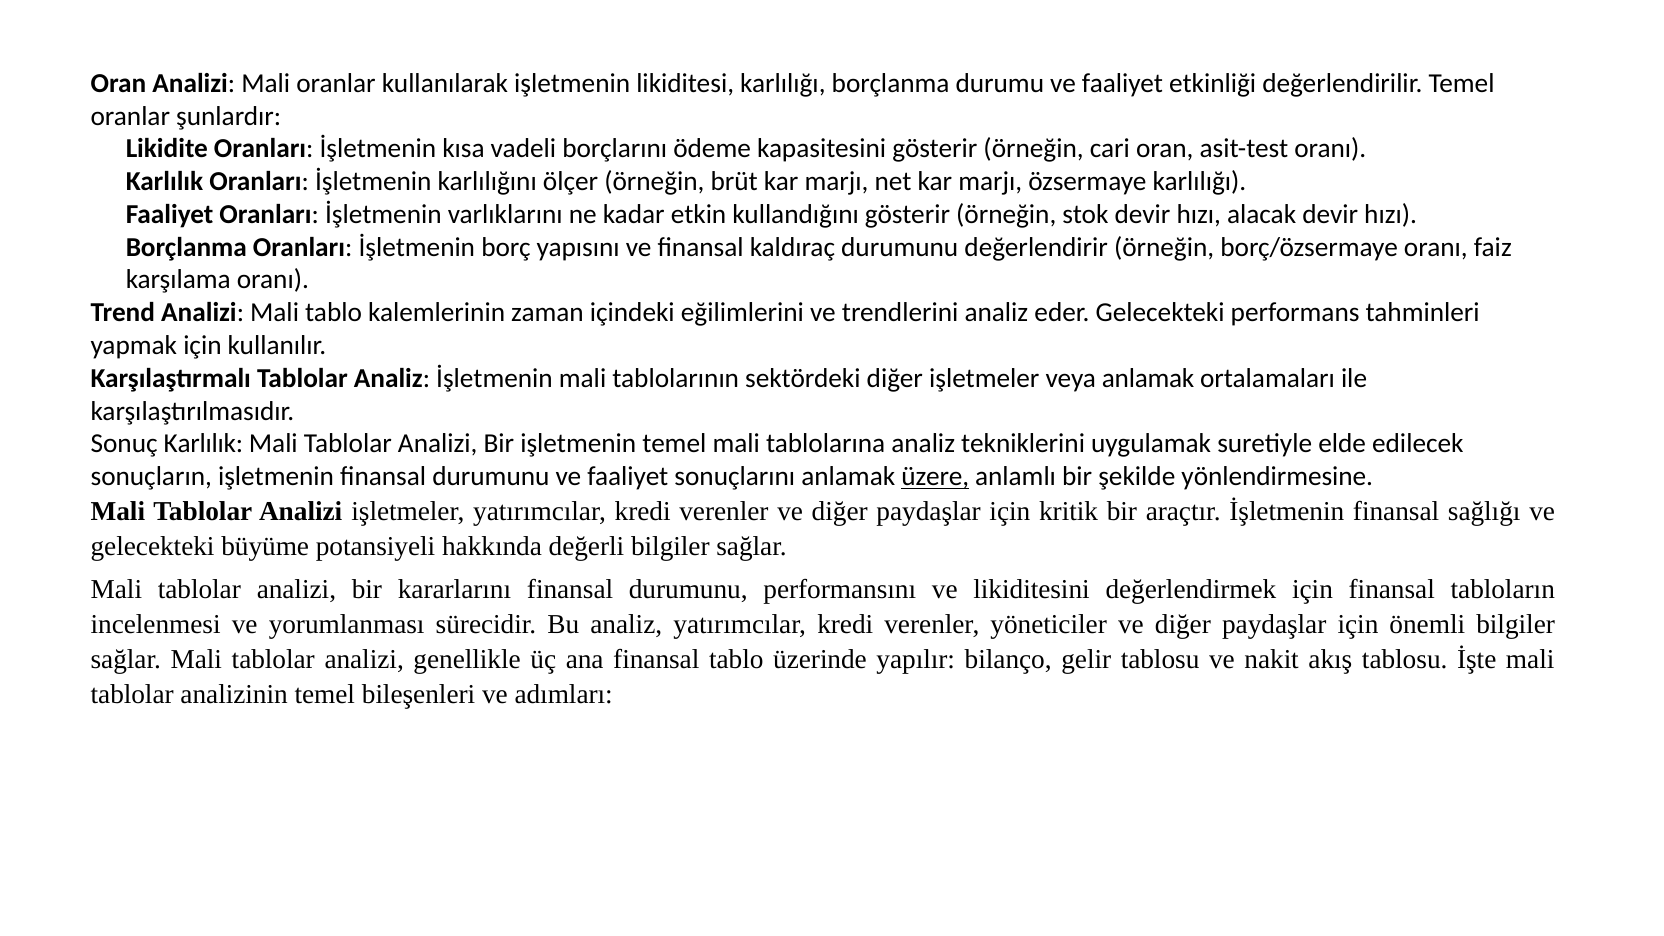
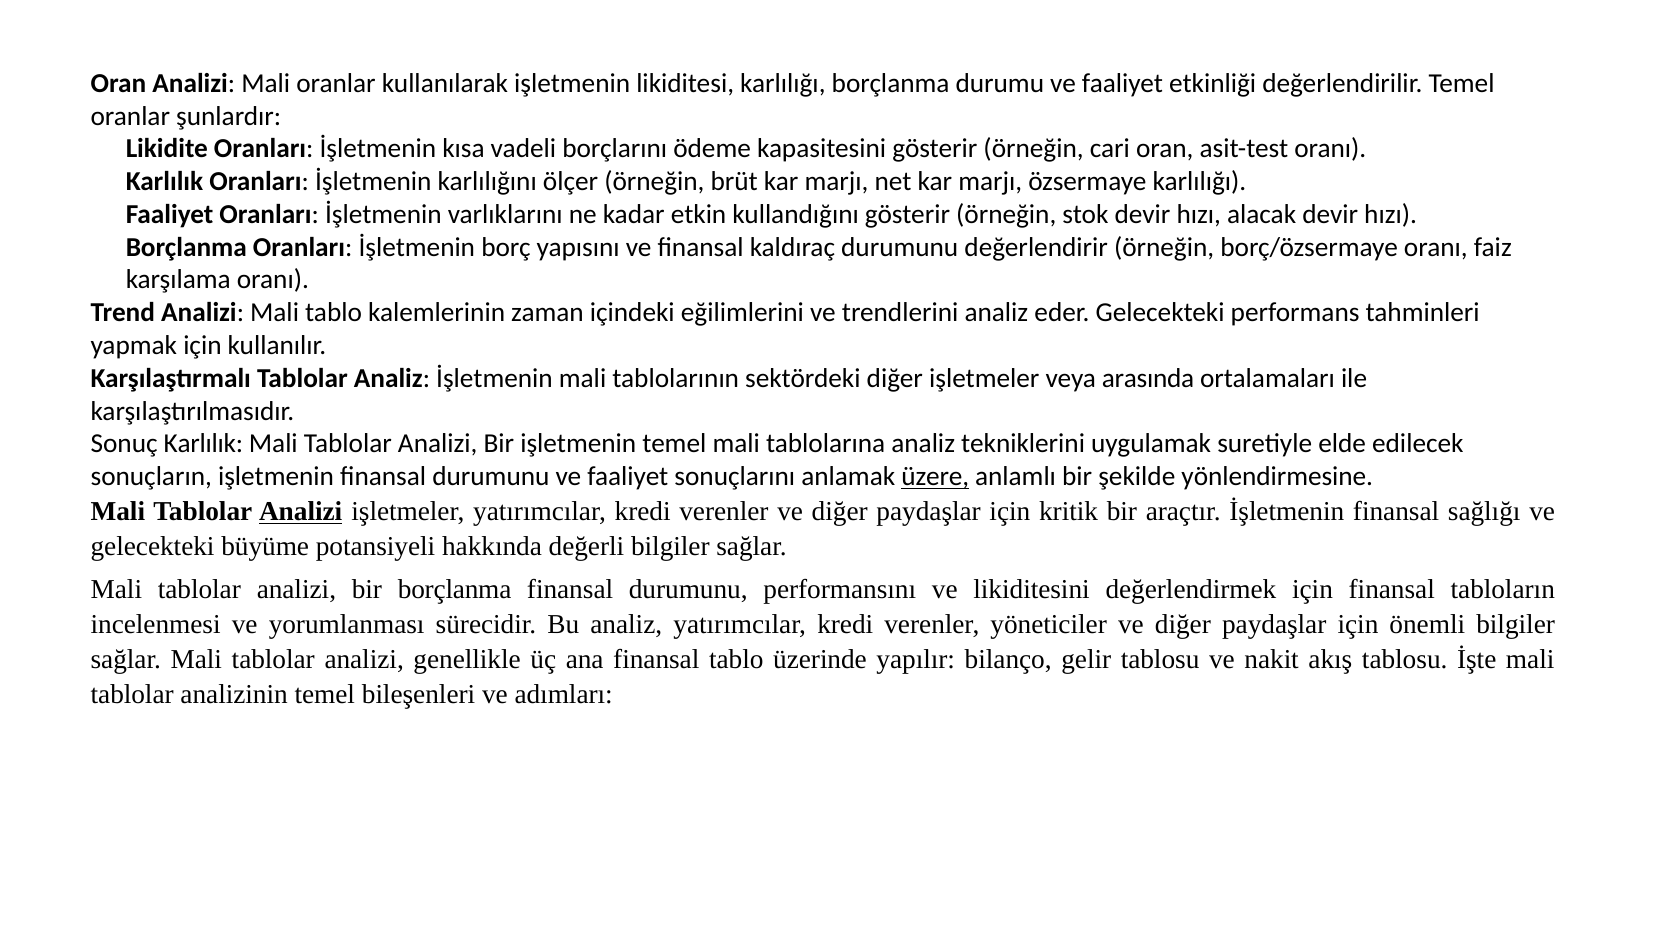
veya anlamak: anlamak -> arasında
Analizi at (301, 512) underline: none -> present
bir kararlarını: kararlarını -> borçlanma
